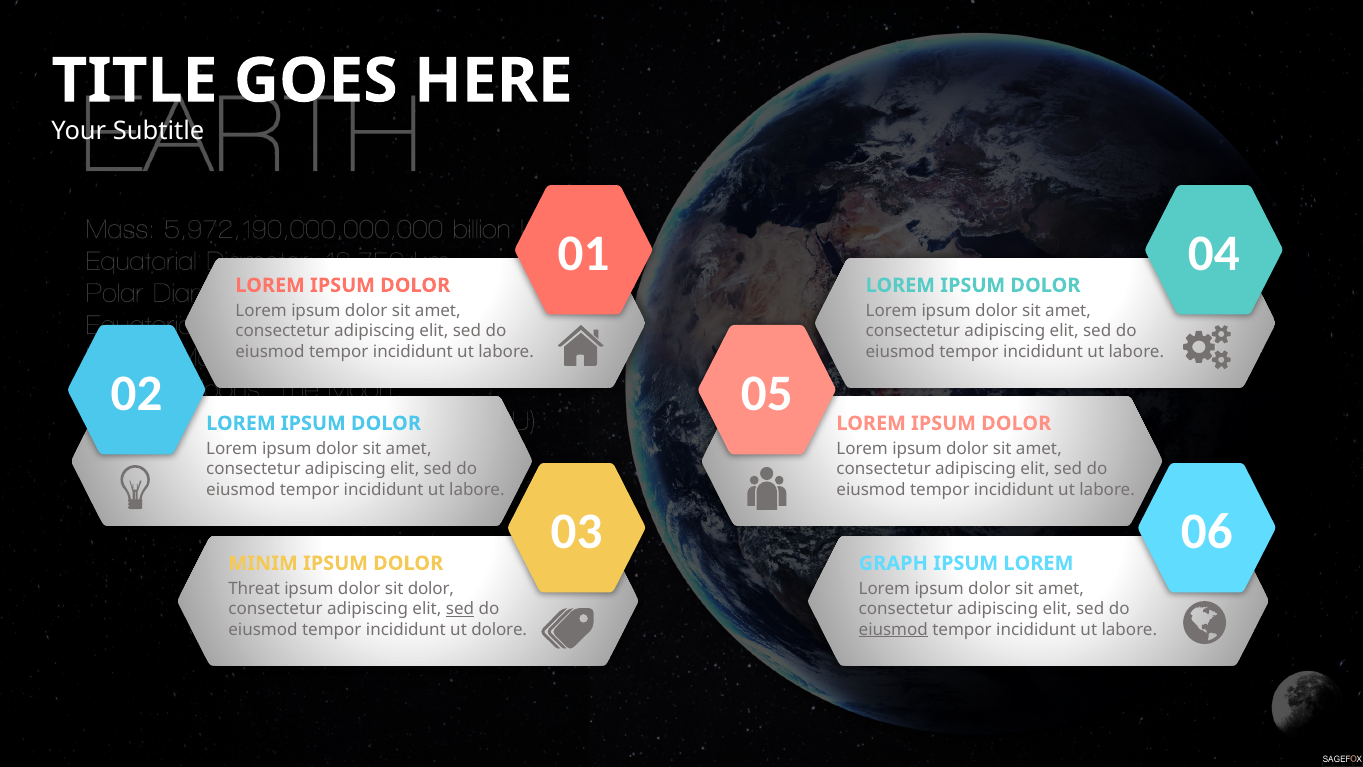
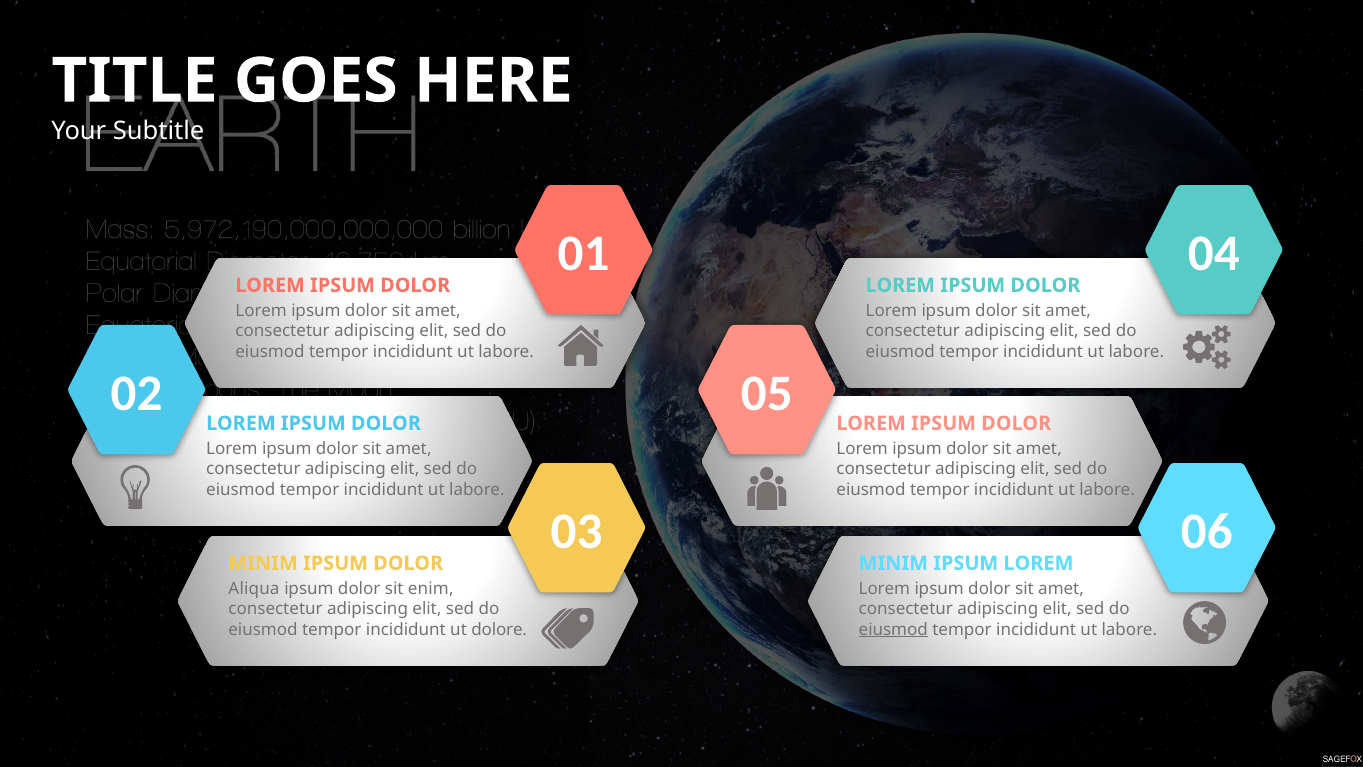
GRAPH at (893, 563): GRAPH -> MINIM
Threat: Threat -> Aliqua
sit dolor: dolor -> enim
sed at (460, 609) underline: present -> none
